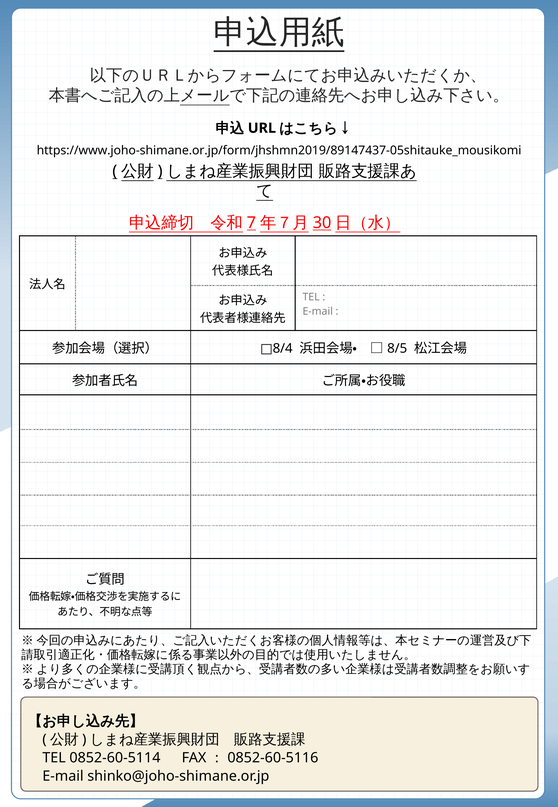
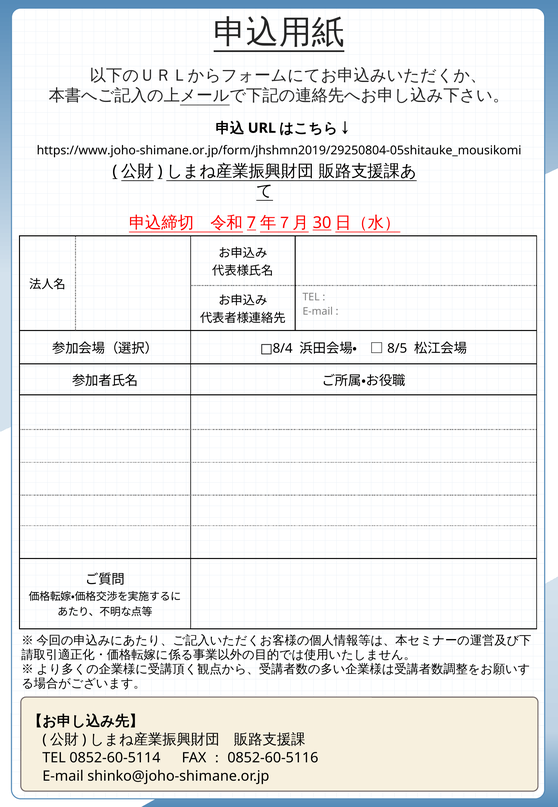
https://www.joho-shimane.or.jp/form/jhshmn2019/89147437-05shitauke_mousikomi: https://www.joho-shimane.or.jp/form/jhshmn2019/89147437-05shitauke_mousikomi -> https://www.joho-shimane.or.jp/form/jhshmn2019/29250804-05shitauke_mousikomi
